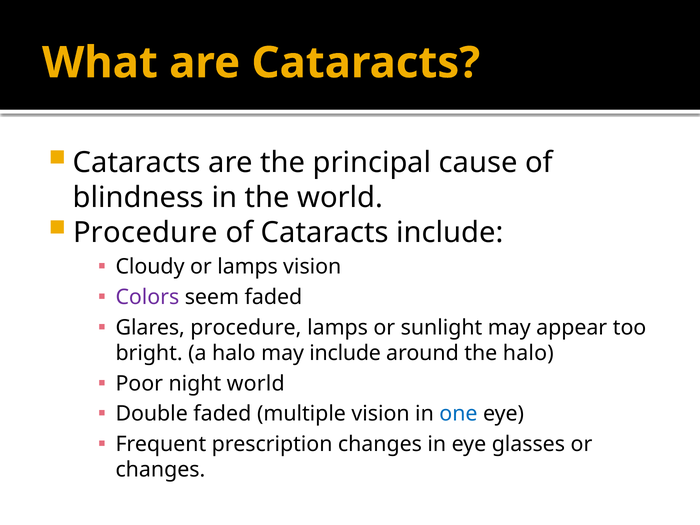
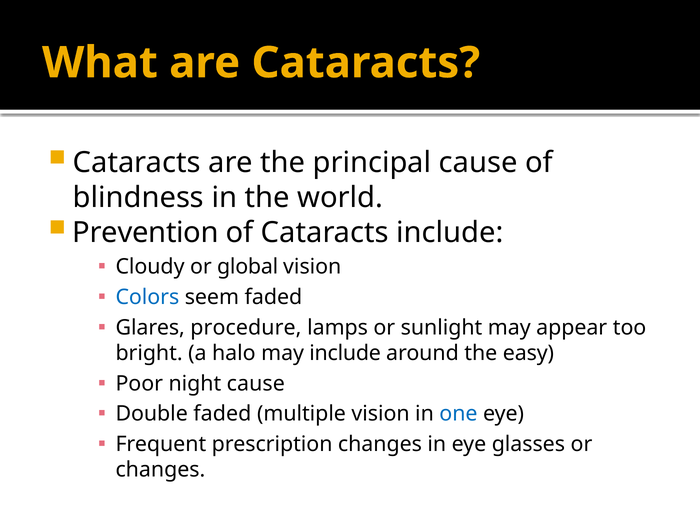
Procedure at (145, 232): Procedure -> Prevention
or lamps: lamps -> global
Colors colour: purple -> blue
the halo: halo -> easy
night world: world -> cause
